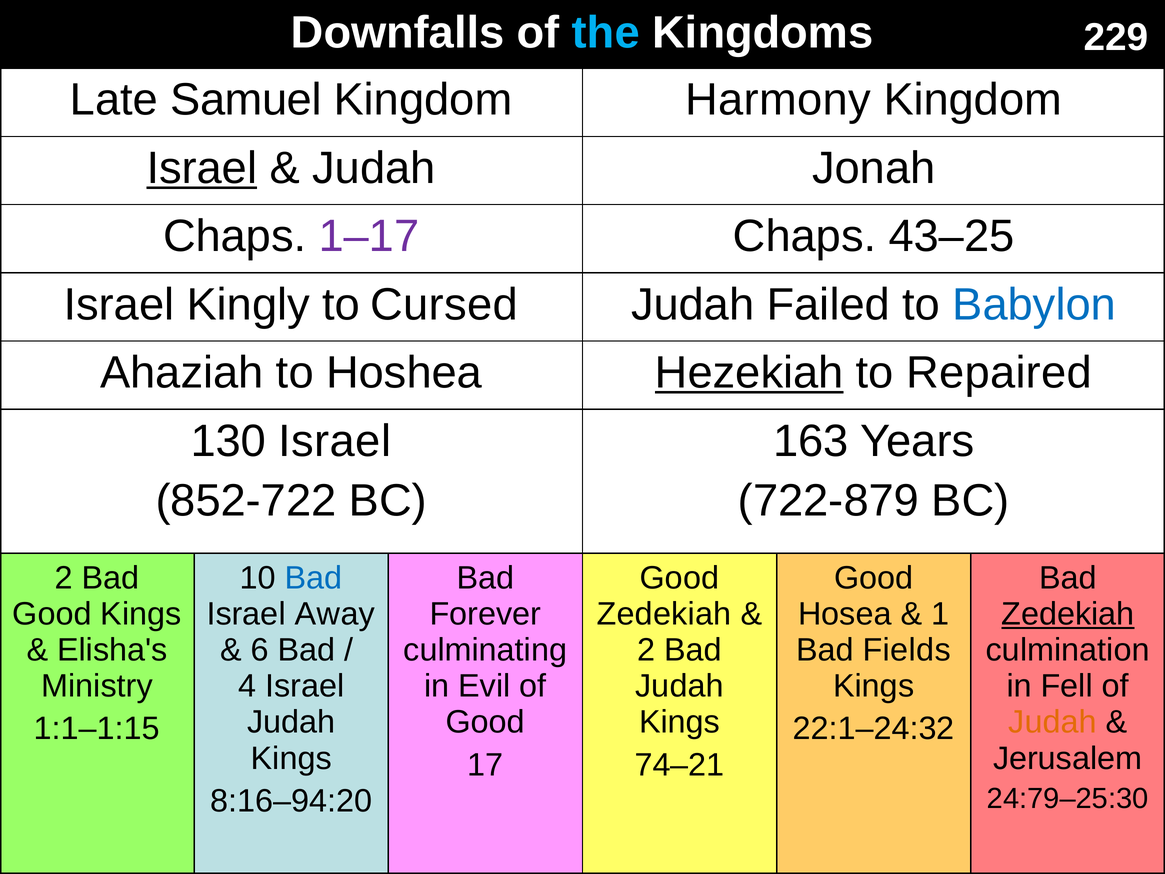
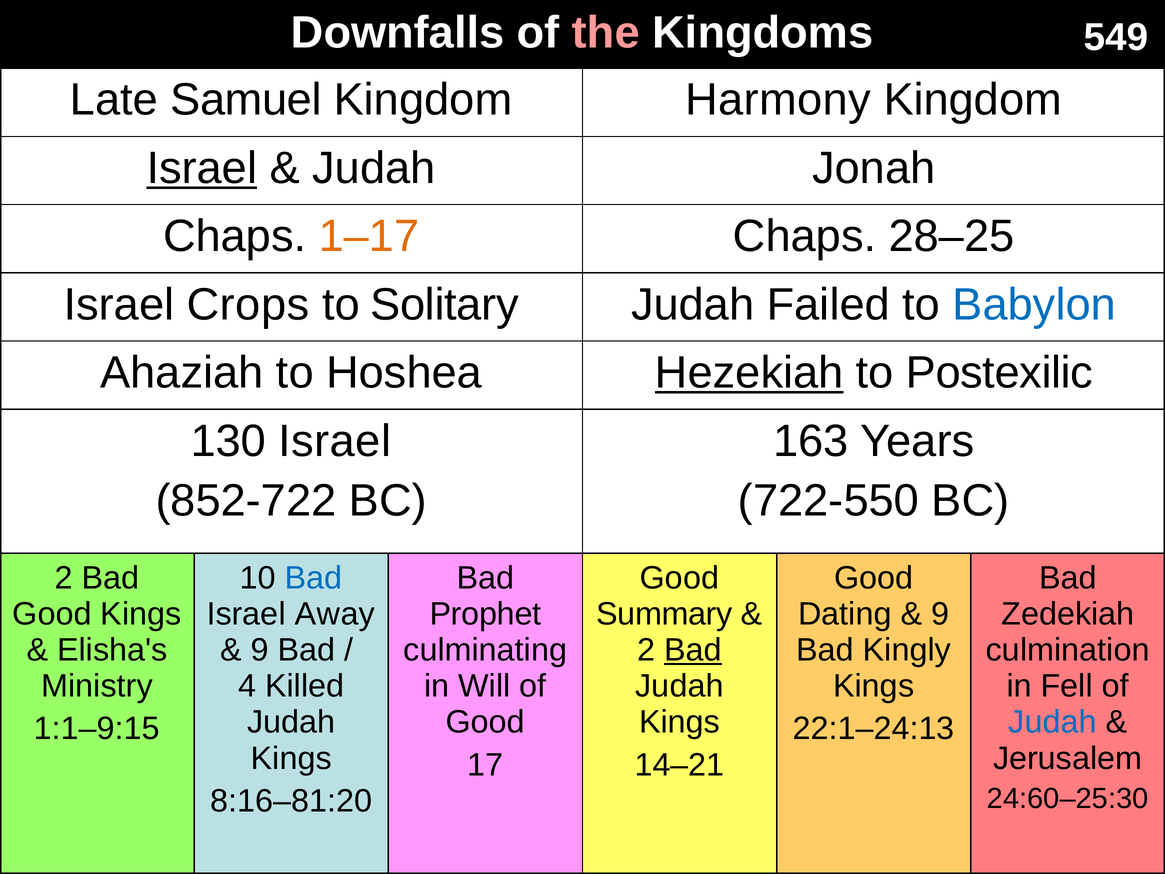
the colour: light blue -> pink
229: 229 -> 549
1–17 colour: purple -> orange
43–25: 43–25 -> 28–25
Kingly: Kingly -> Crops
Cursed: Cursed -> Solitary
Repaired: Repaired -> Postexilic
722-879: 722-879 -> 722-550
Forever: Forever -> Prophet
Zedekiah at (664, 614): Zedekiah -> Summary
Hosea: Hosea -> Dating
1 at (940, 614): 1 -> 9
Zedekiah at (1068, 614) underline: present -> none
6 at (260, 650): 6 -> 9
Bad at (693, 650) underline: none -> present
Fields: Fields -> Kingly
4 Israel: Israel -> Killed
Evil: Evil -> Will
Judah at (1053, 722) colour: orange -> blue
1:1–1:15: 1:1–1:15 -> 1:1–9:15
22:1–24:32: 22:1–24:32 -> 22:1–24:13
74–21: 74–21 -> 14–21
24:79–25:30: 24:79–25:30 -> 24:60–25:30
8:16–94:20: 8:16–94:20 -> 8:16–81:20
